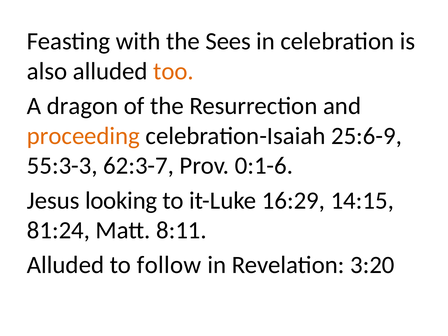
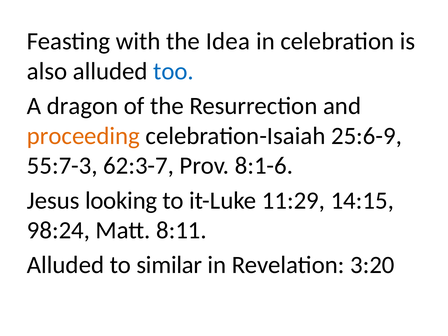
Sees: Sees -> Idea
too colour: orange -> blue
55:3-3: 55:3-3 -> 55:7-3
0:1-6: 0:1-6 -> 8:1-6
16:29: 16:29 -> 11:29
81:24: 81:24 -> 98:24
follow: follow -> similar
